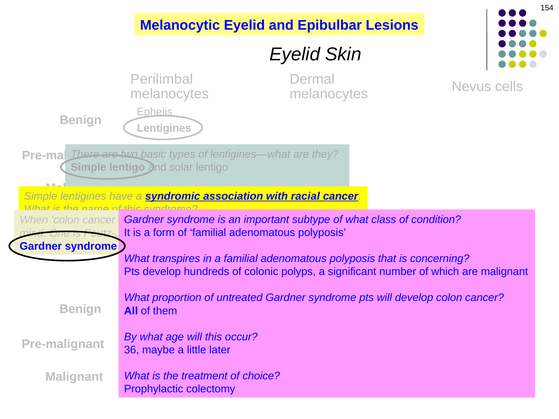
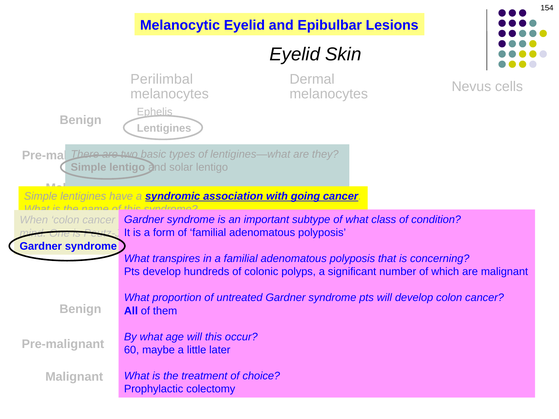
racial: racial -> going
36: 36 -> 60
